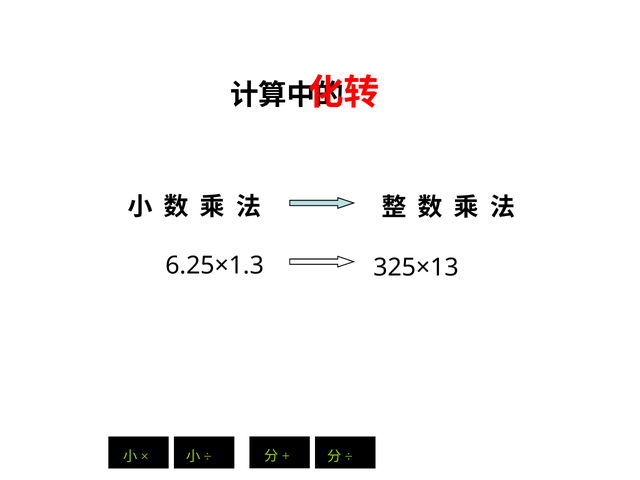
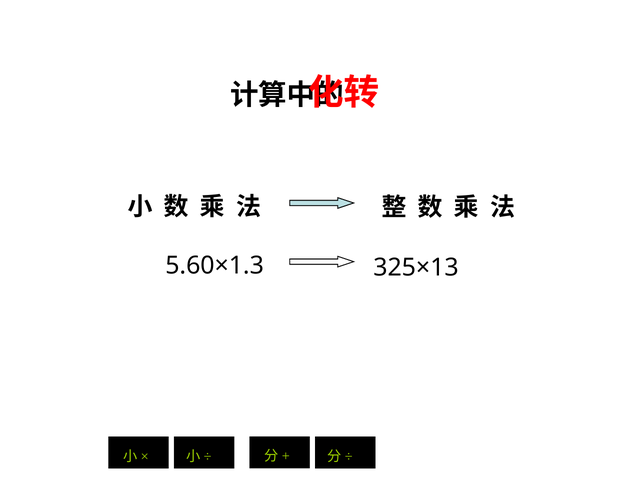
6.25×1.3: 6.25×1.3 -> 5.60×1.3
